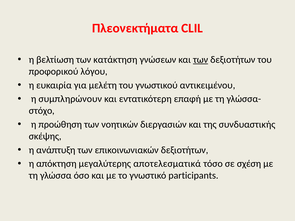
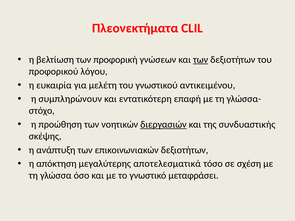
κατάκτηση: κατάκτηση -> προφορική
διεργασιών underline: none -> present
participants: participants -> μεταφράσει
